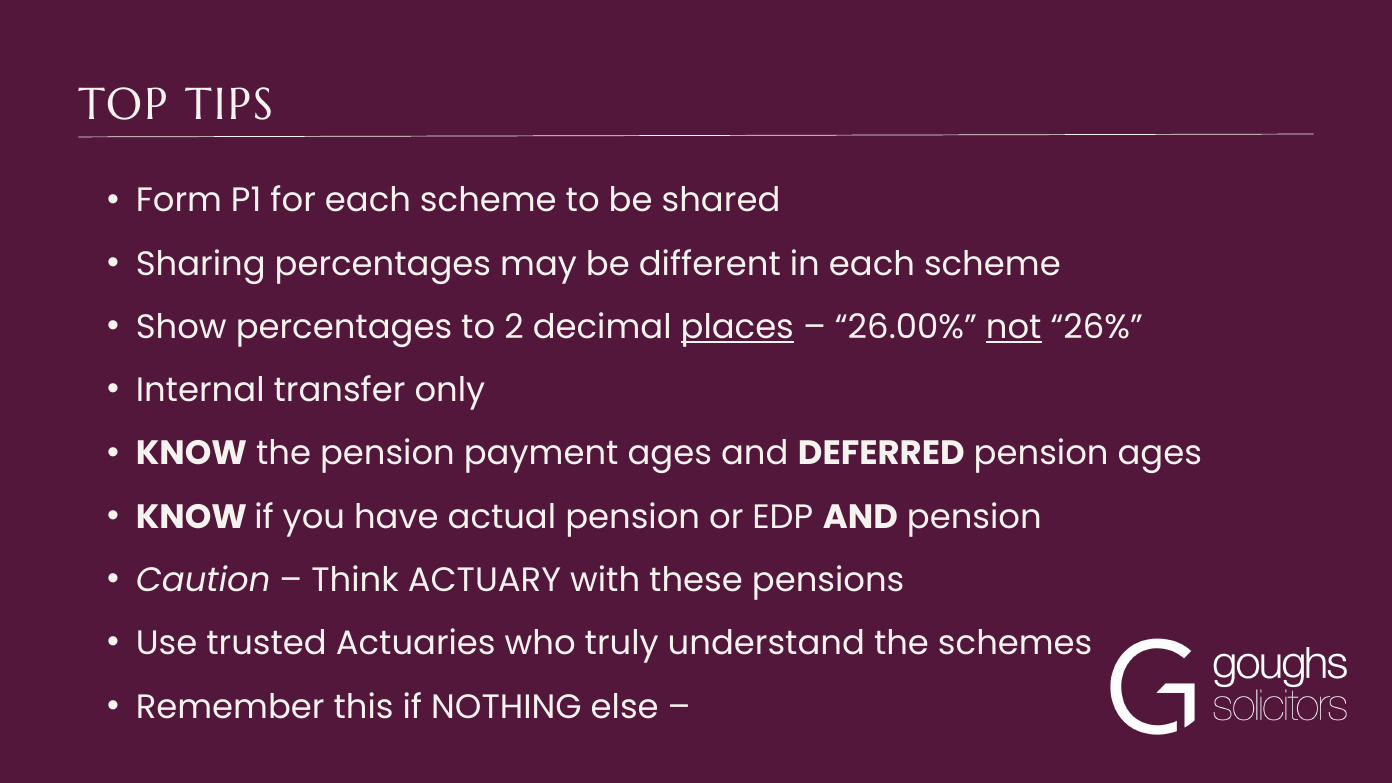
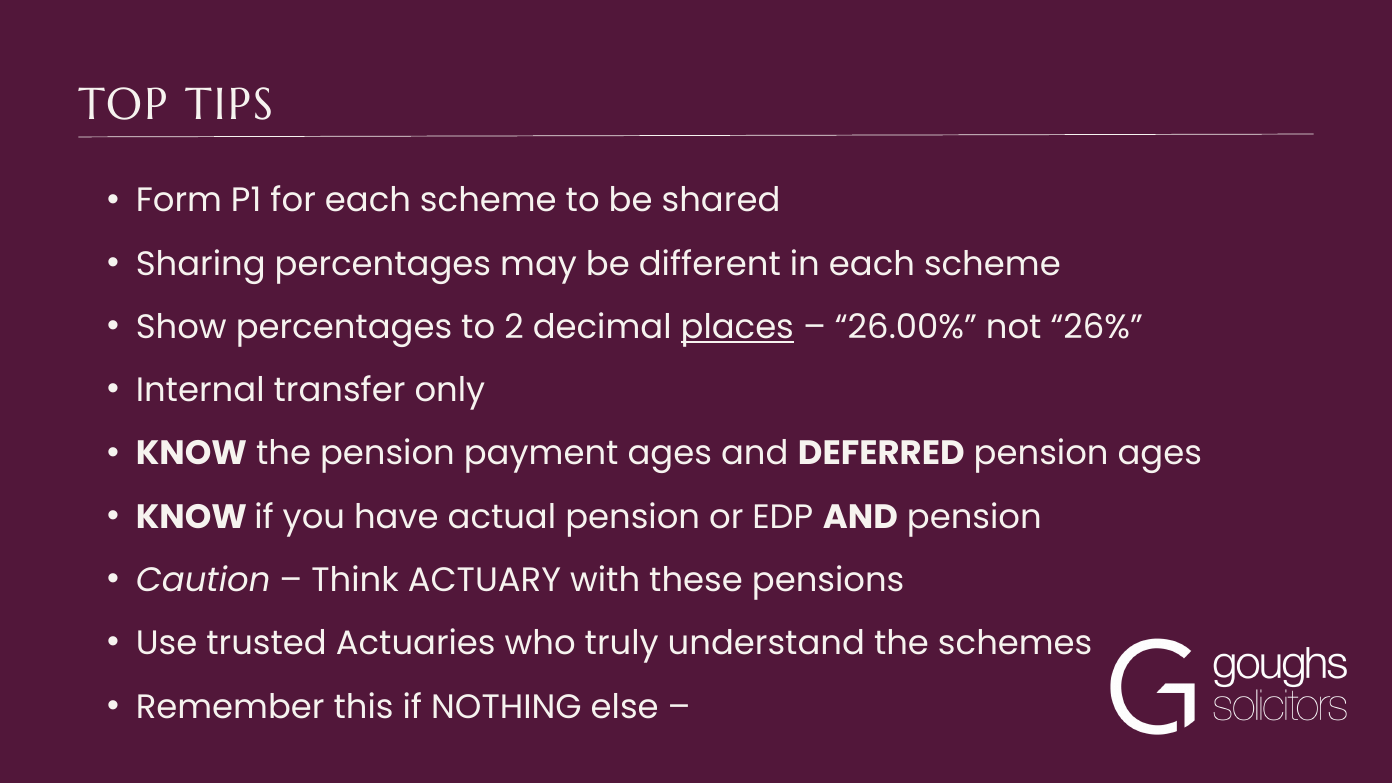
not underline: present -> none
